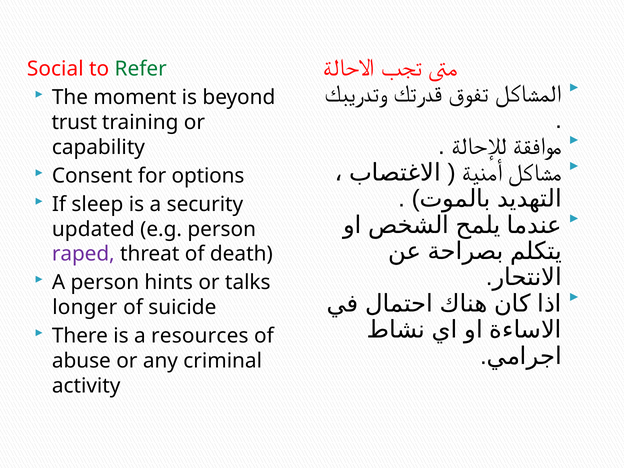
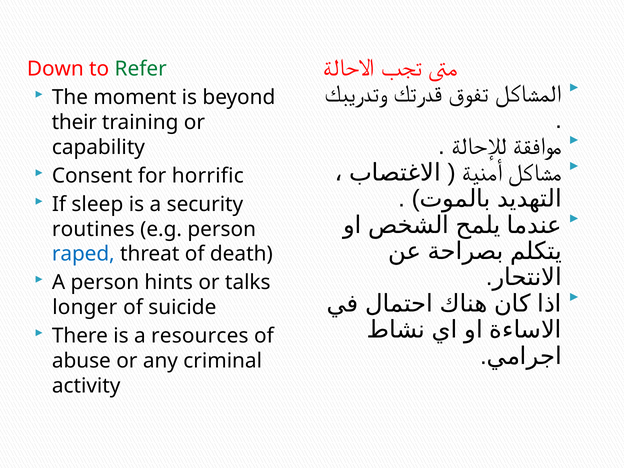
Social: Social -> Down
trust: trust -> their
options: options -> horrific
updated: updated -> routines
raped colour: purple -> blue
